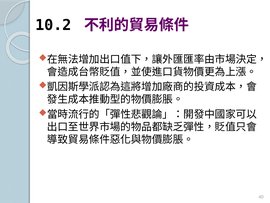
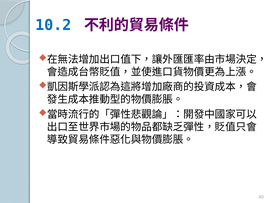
10.2 colour: black -> blue
